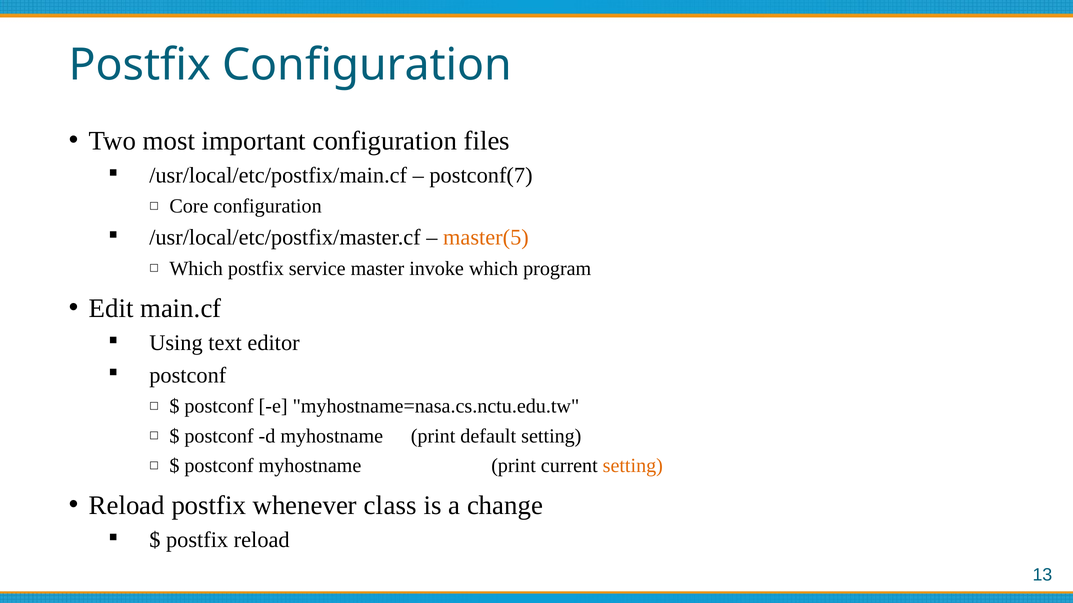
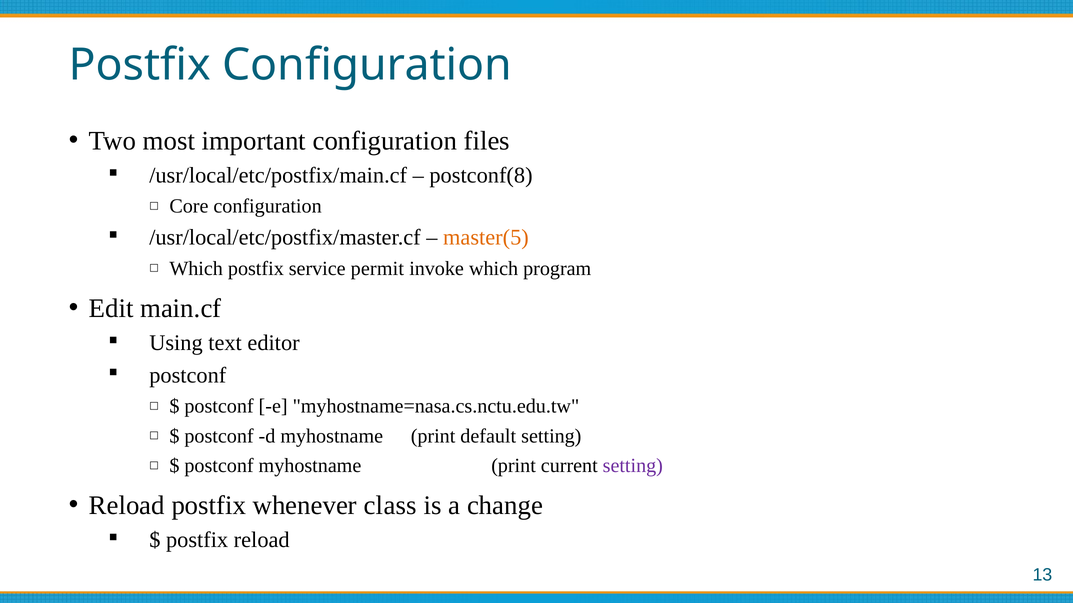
postconf(7: postconf(7 -> postconf(8
master: master -> permit
setting at (633, 466) colour: orange -> purple
